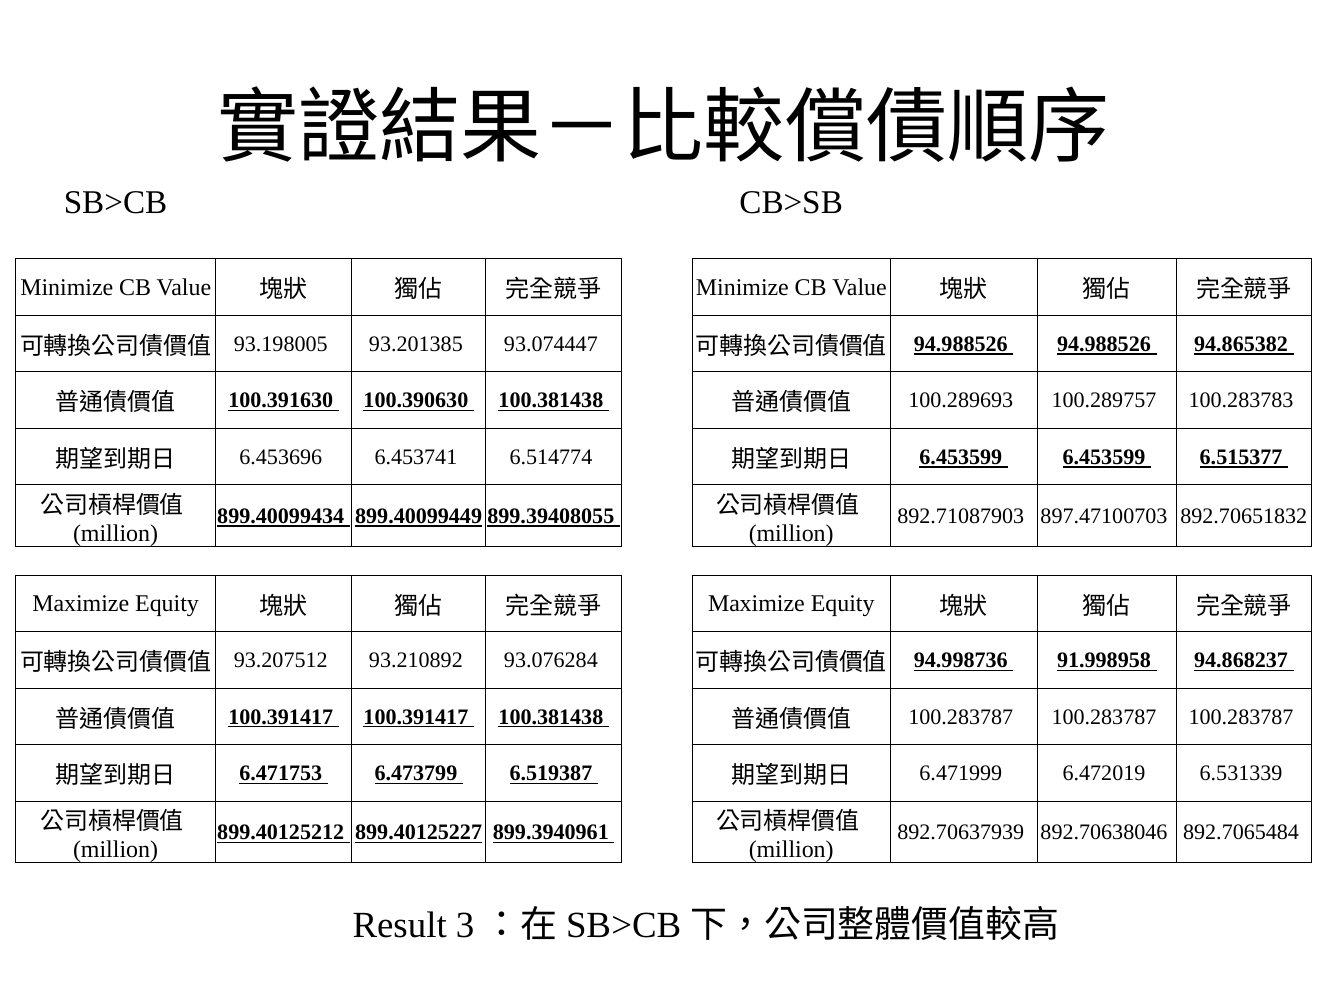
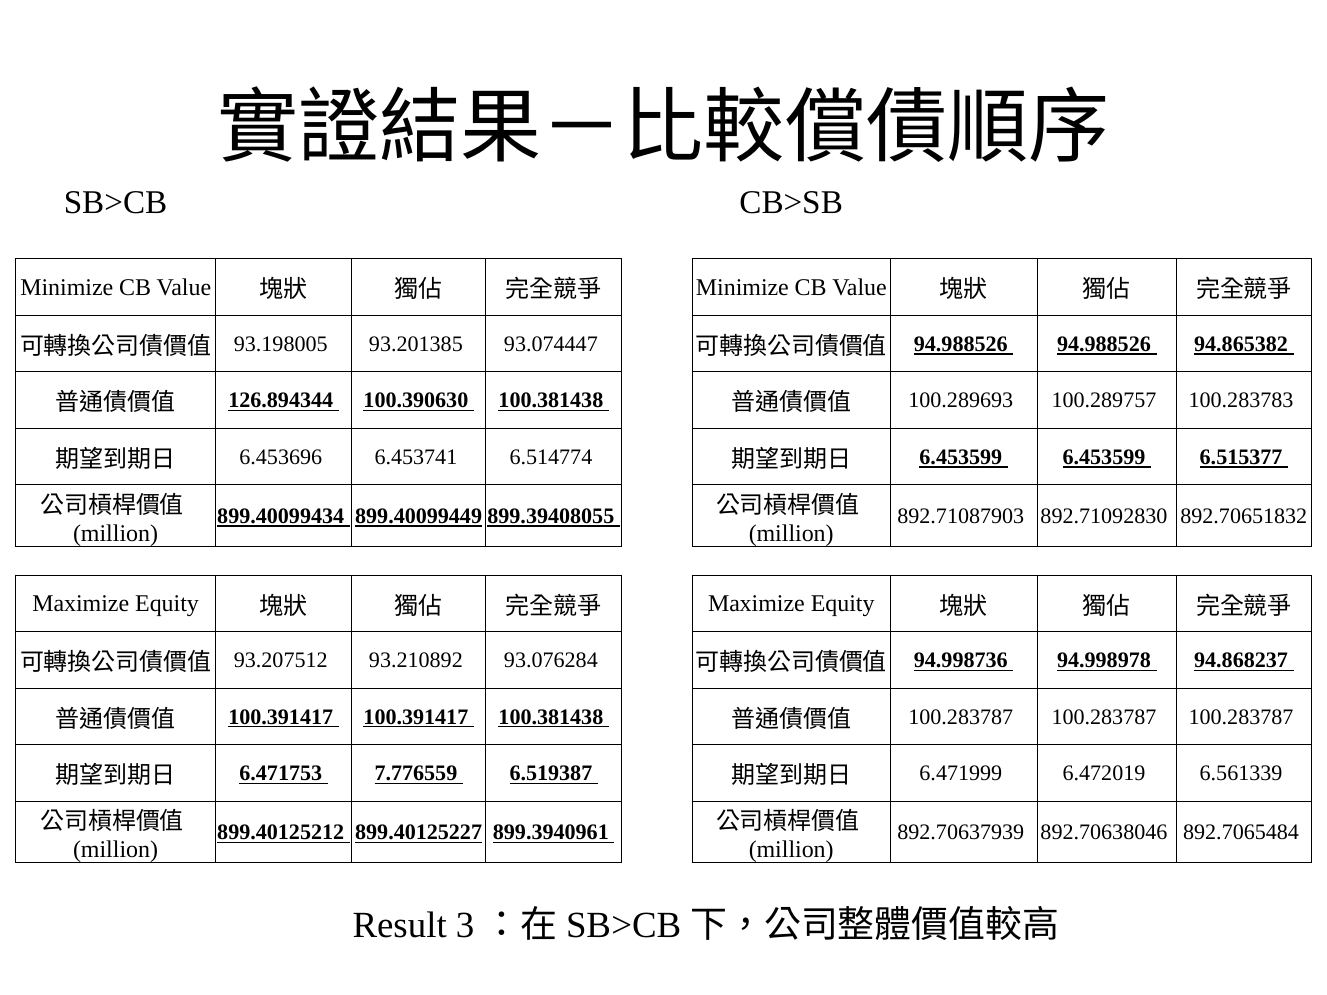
100.391630: 100.391630 -> 126.894344
897.47100703: 897.47100703 -> 892.71092830
91.998958: 91.998958 -> 94.998978
6.473799: 6.473799 -> 7.776559
6.531339: 6.531339 -> 6.561339
